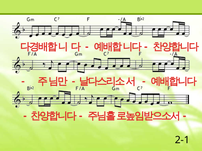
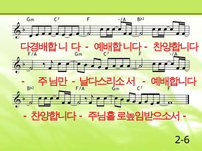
2-1: 2-1 -> 2-6
